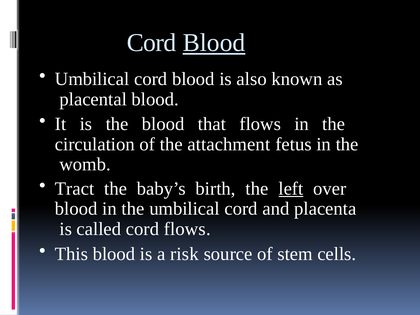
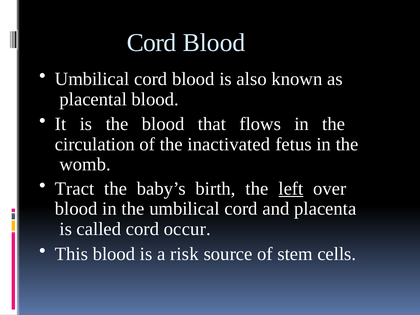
Blood at (214, 43) underline: present -> none
attachment: attachment -> inactivated
cord flows: flows -> occur
